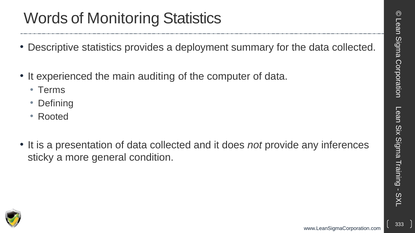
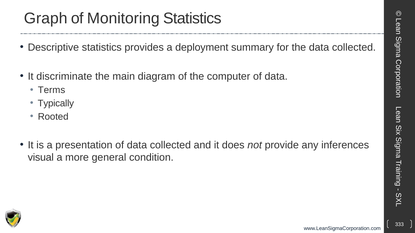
Words: Words -> Graph
experienced: experienced -> discriminate
auditing: auditing -> diagram
Defining: Defining -> Typically
sticky: sticky -> visual
